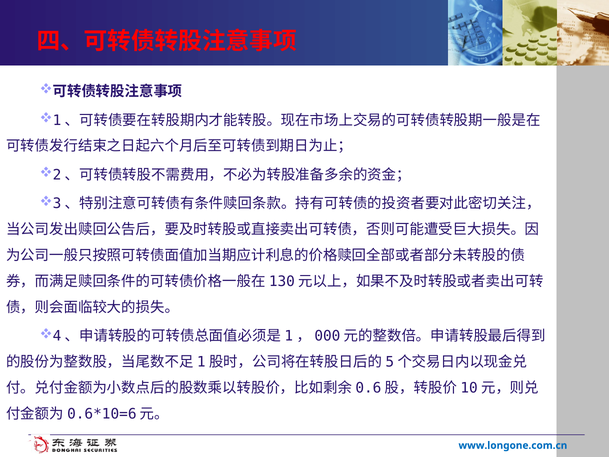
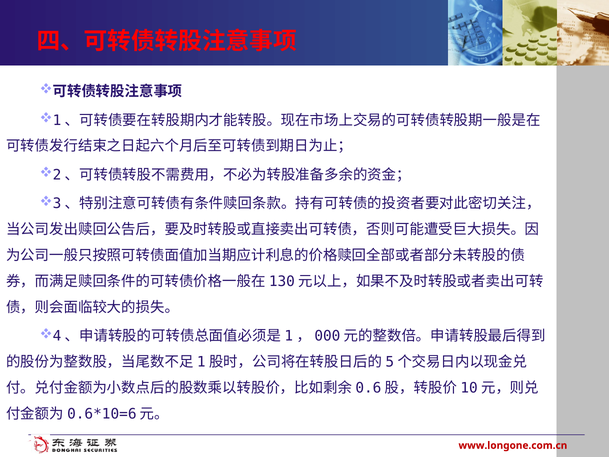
www.longone.com.cn colour: blue -> red
